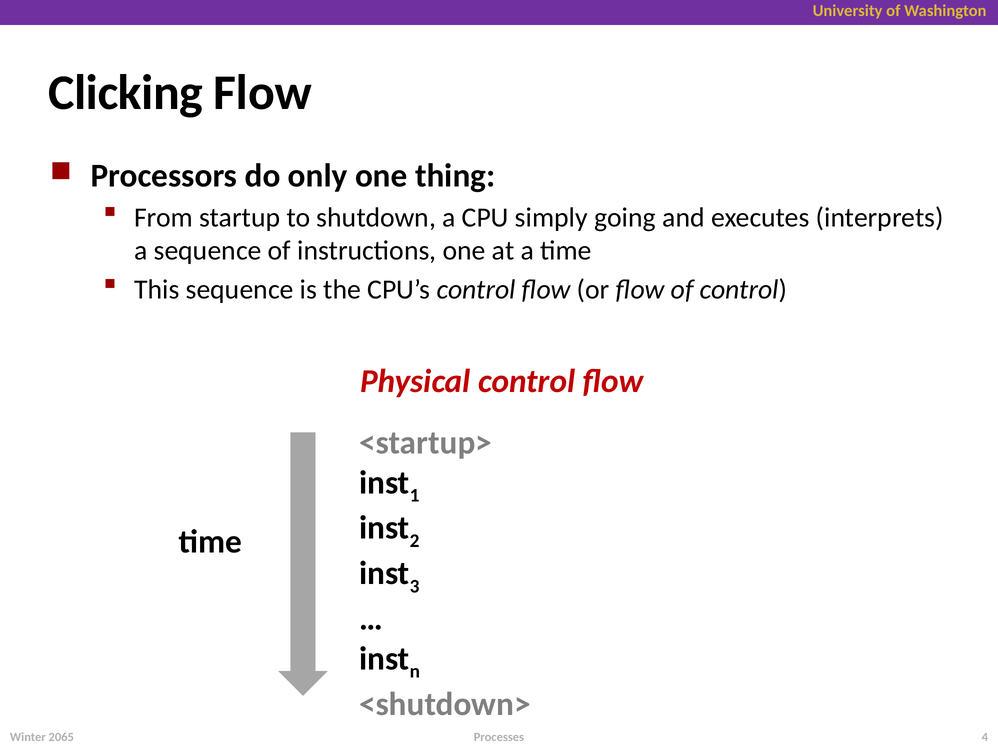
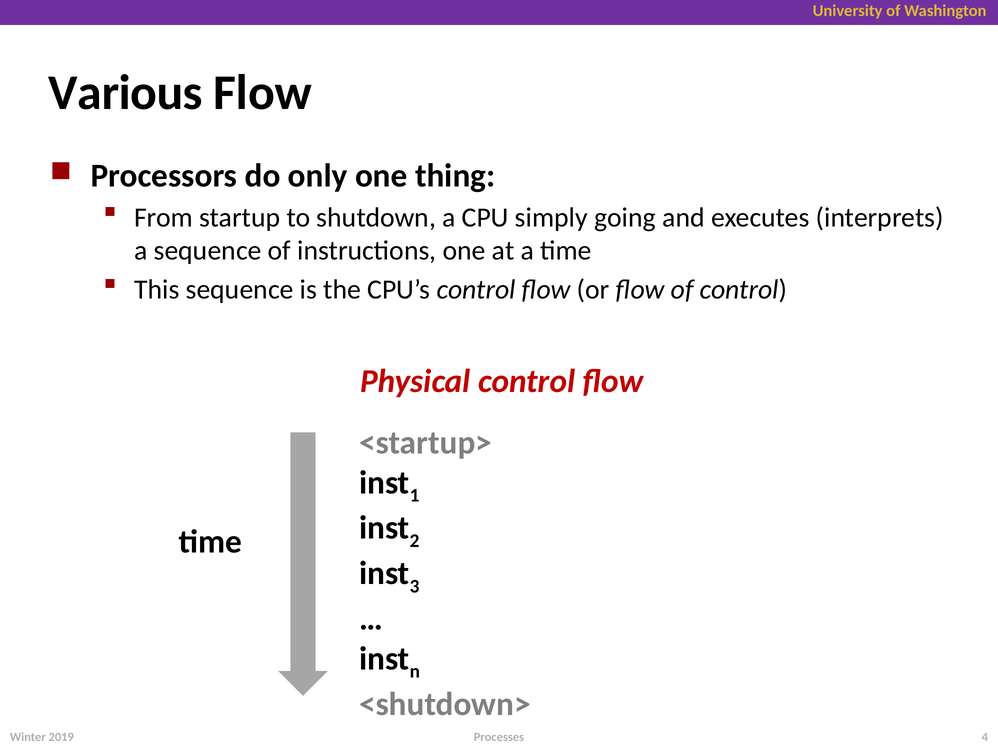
Clicking: Clicking -> Various
2065: 2065 -> 2019
